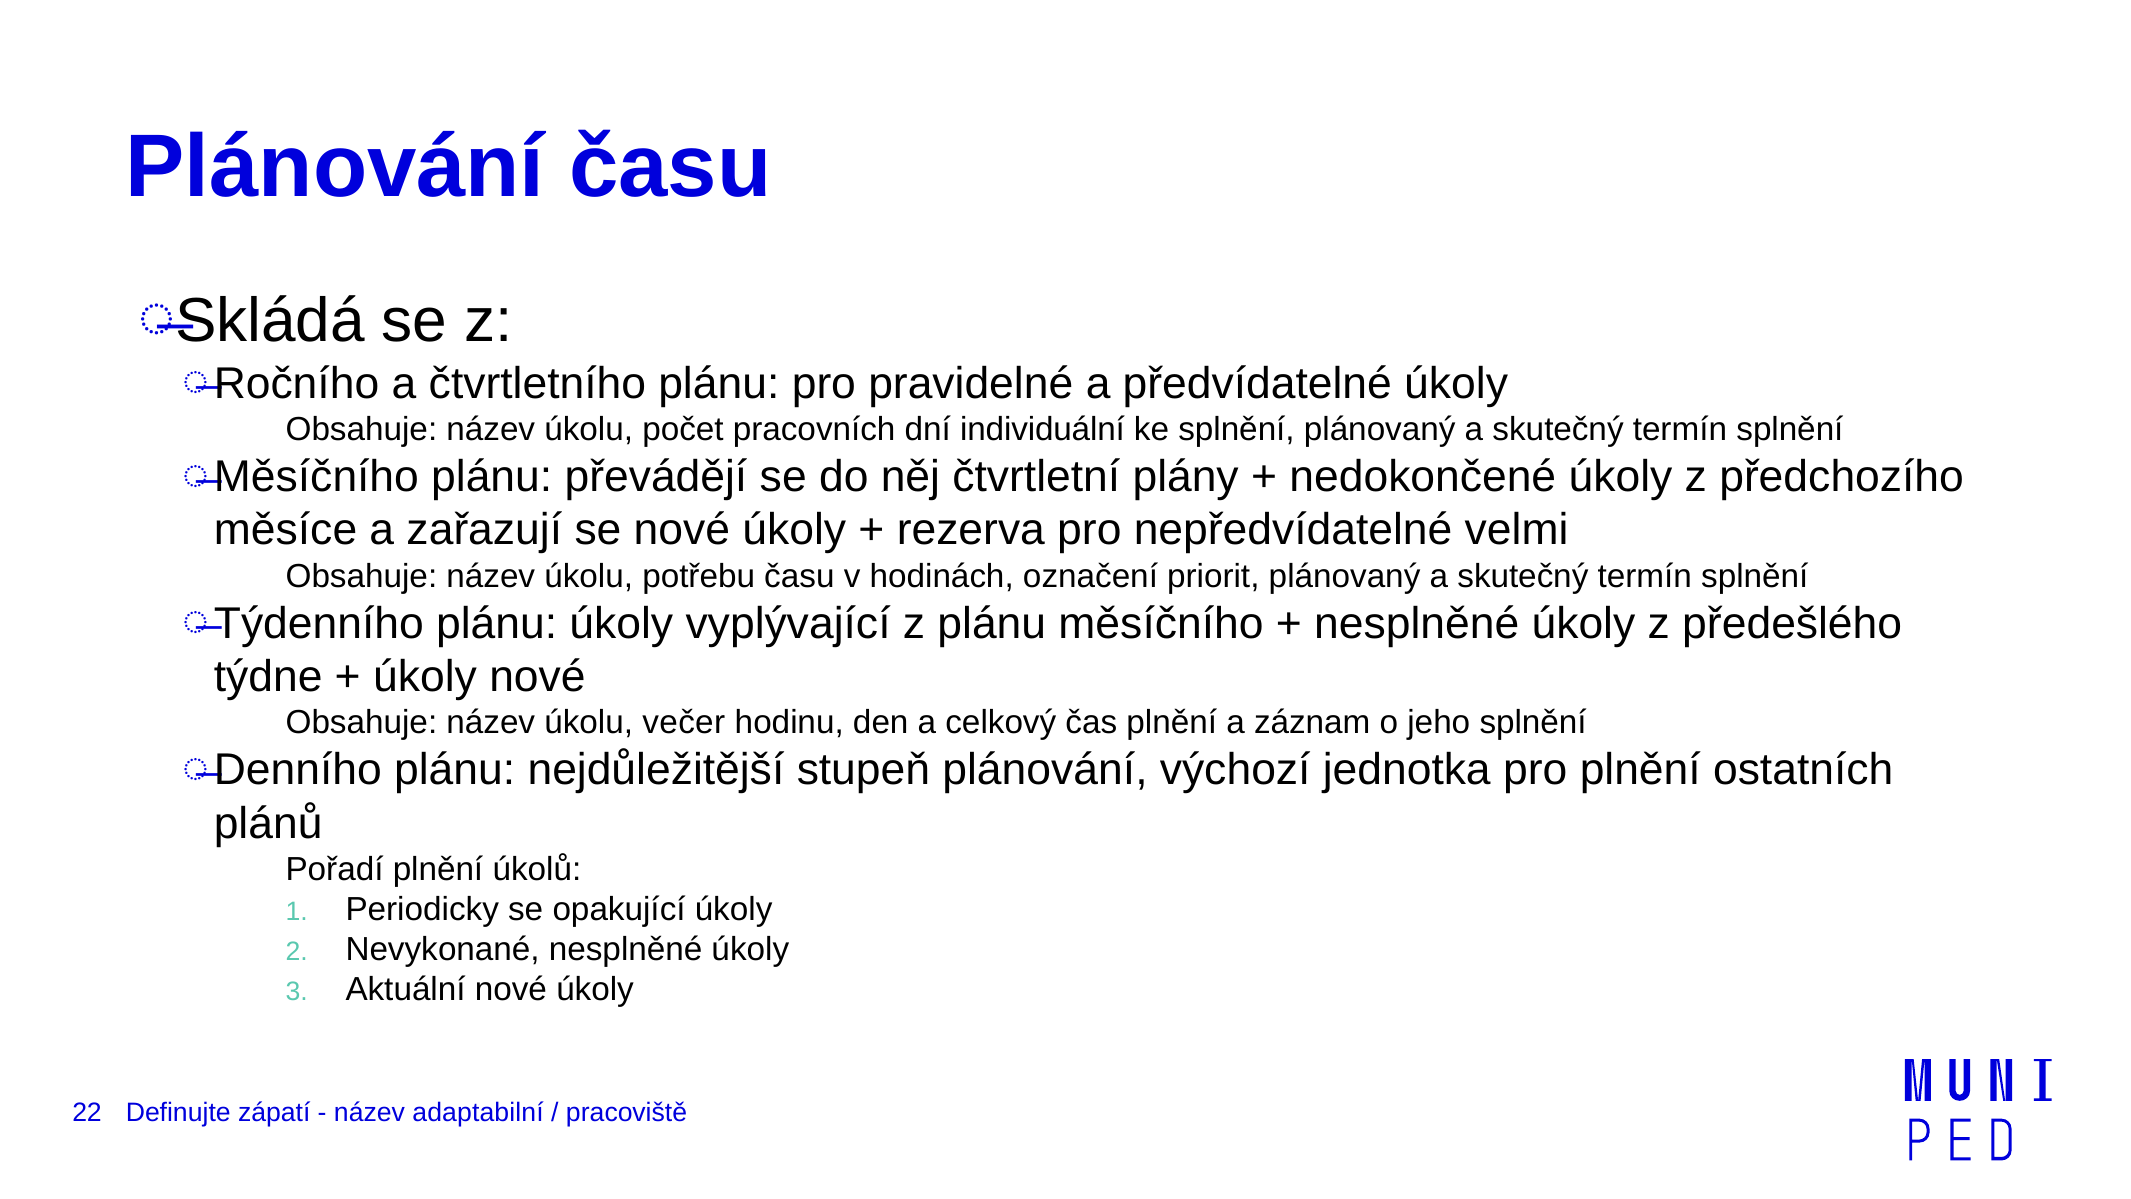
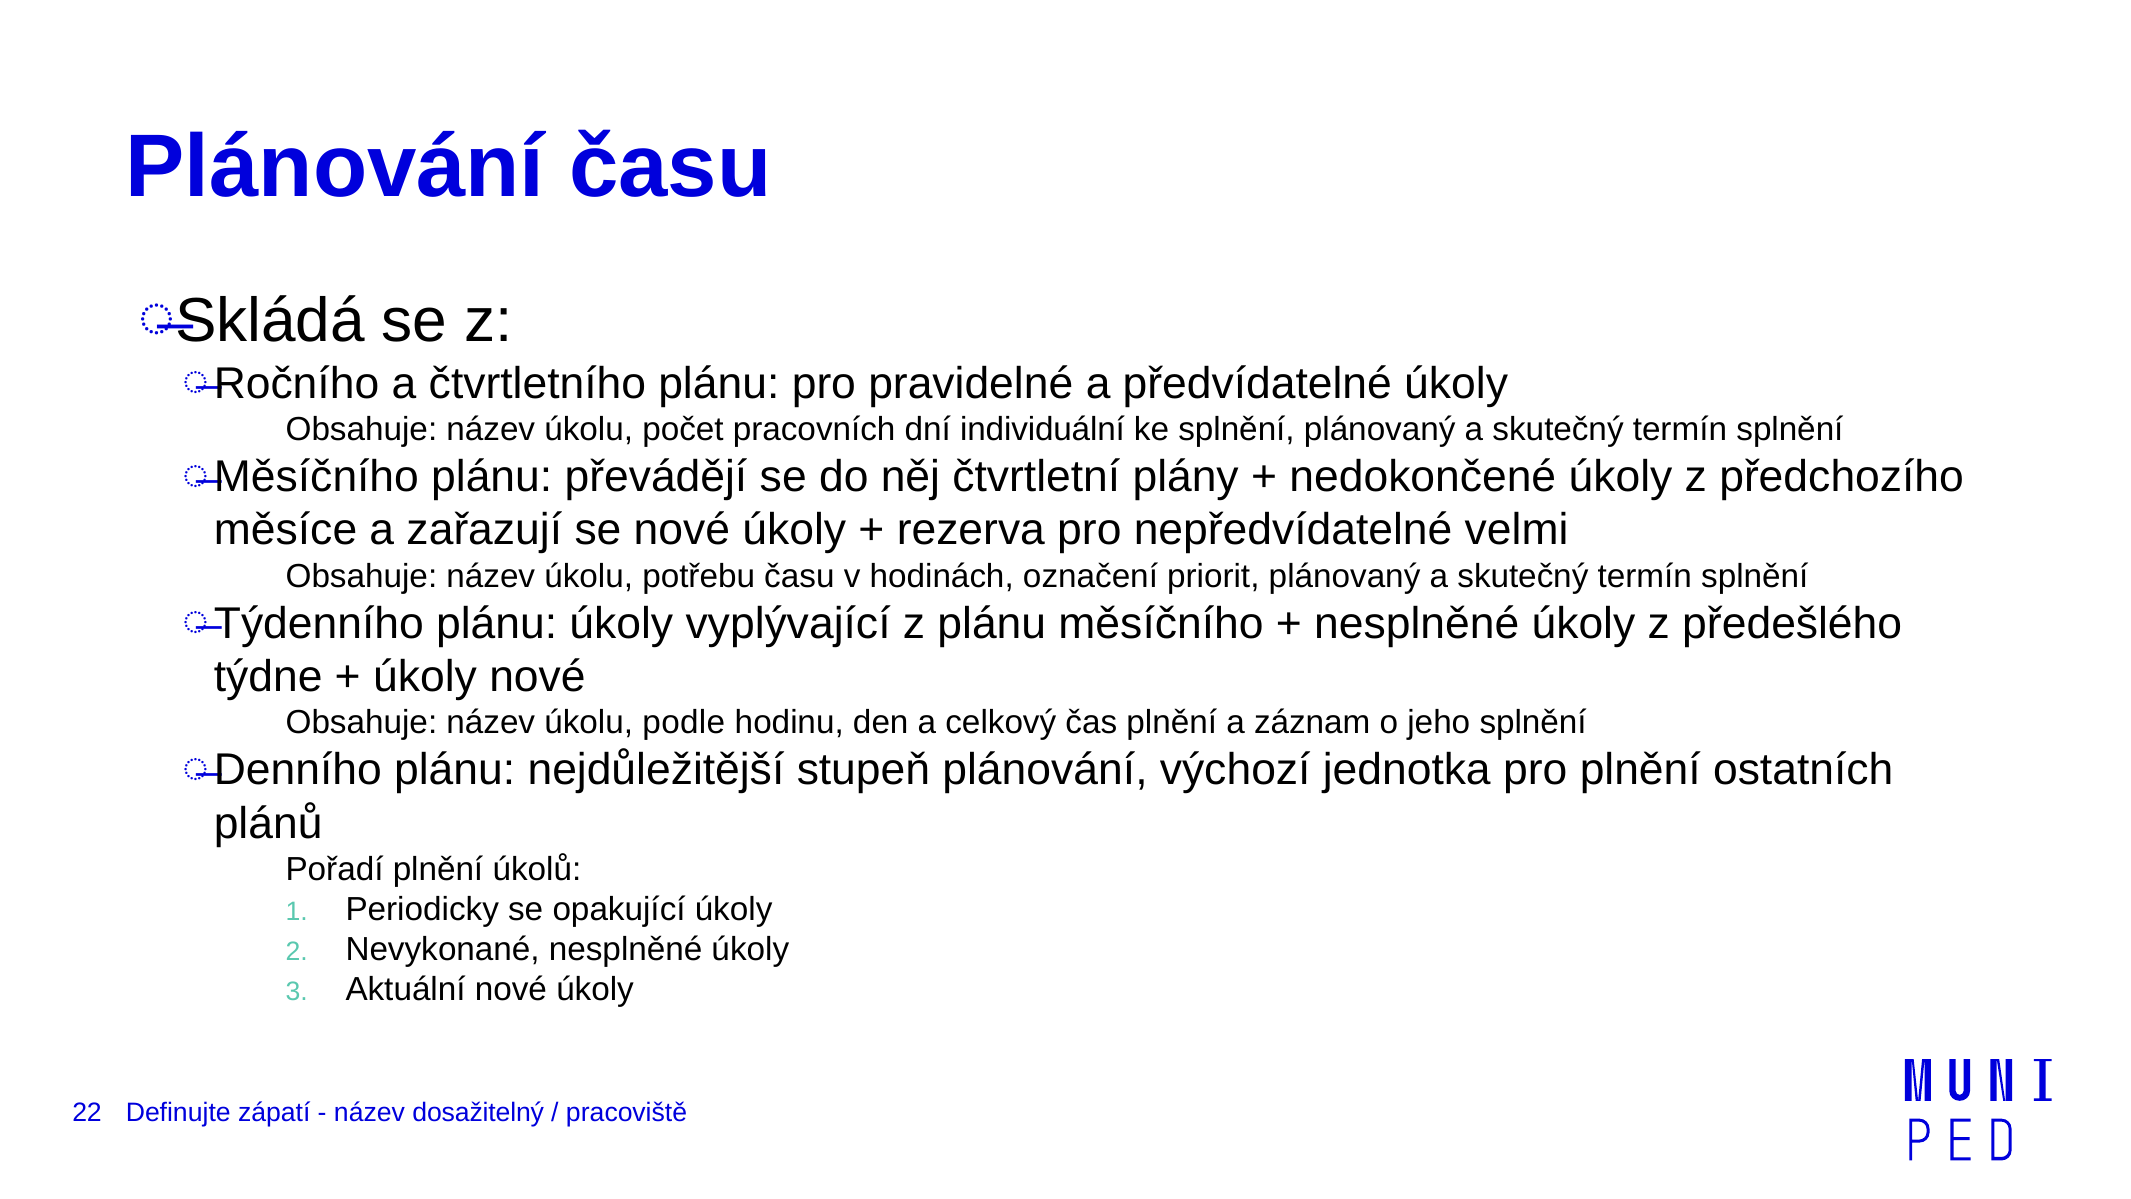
večer: večer -> podle
adaptabilní: adaptabilní -> dosažitelný
